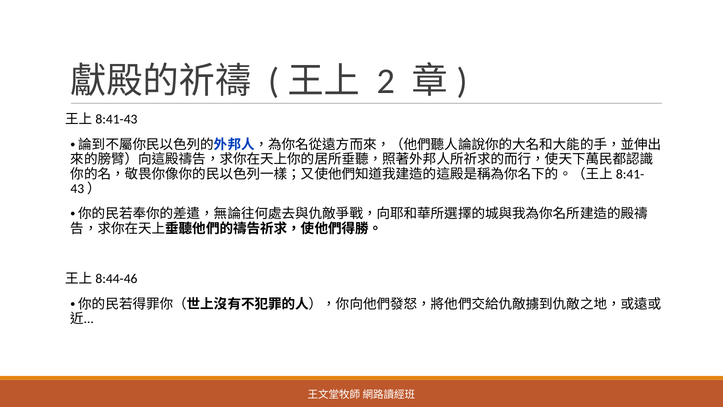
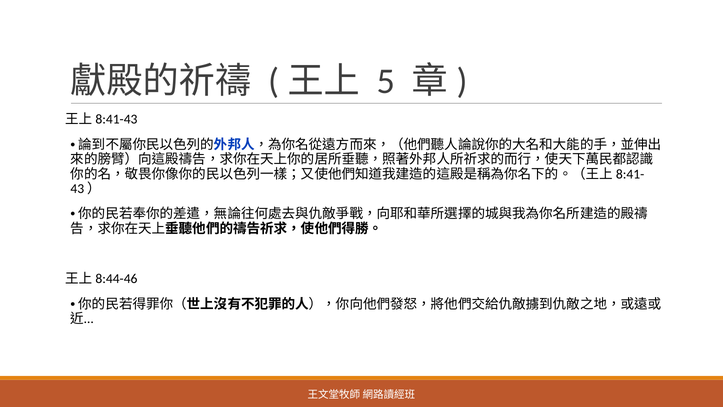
2: 2 -> 5
